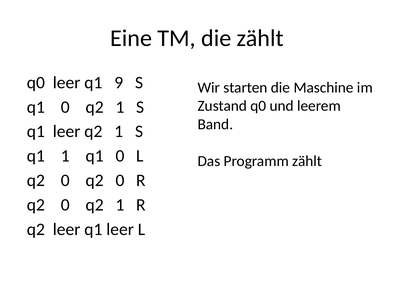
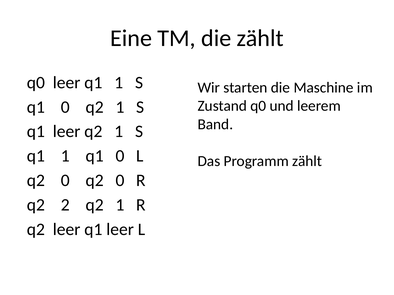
leer q1 9: 9 -> 1
0 at (65, 205): 0 -> 2
